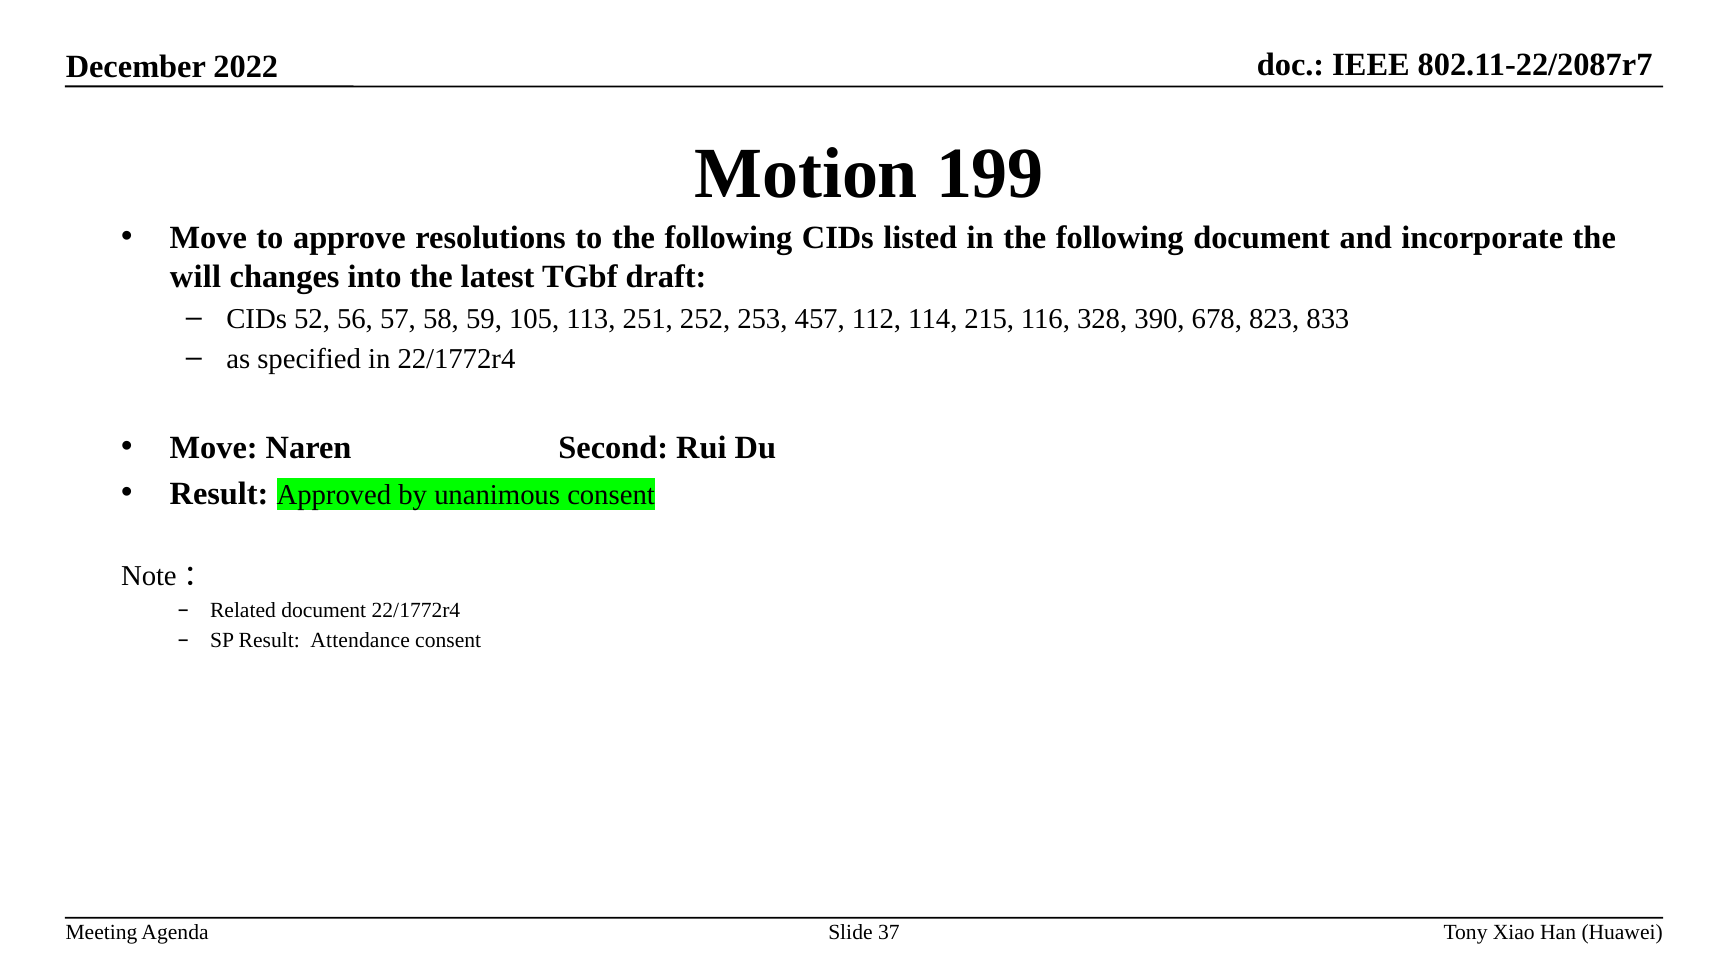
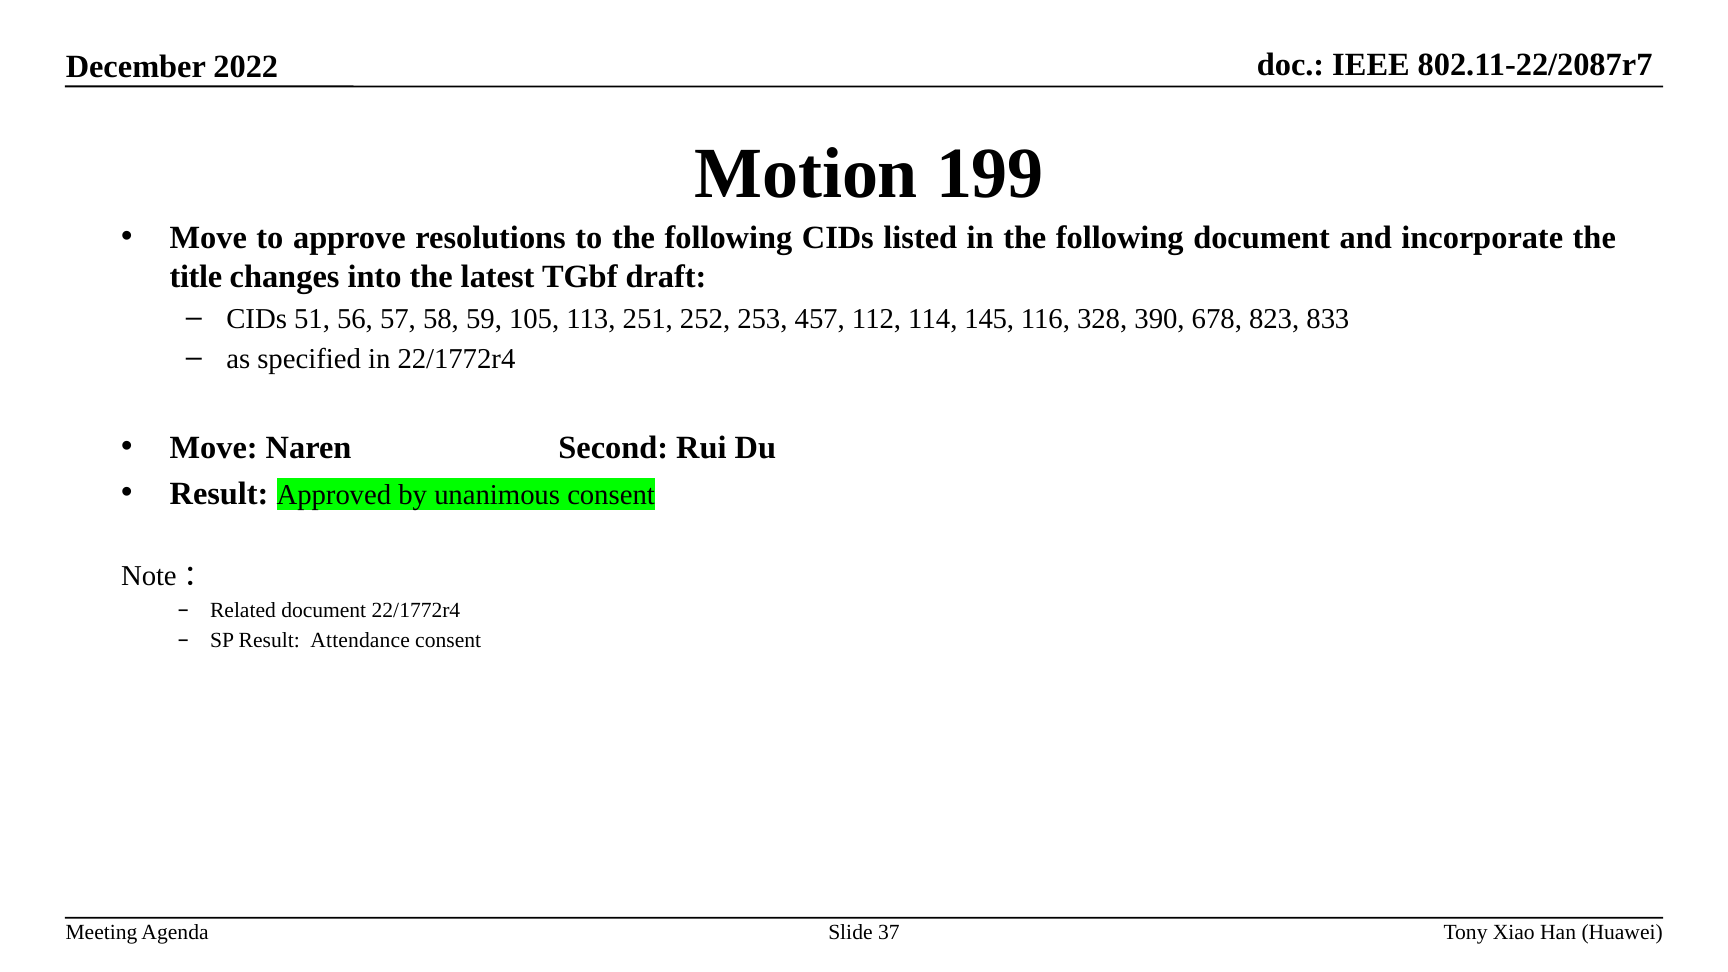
will: will -> title
52: 52 -> 51
215: 215 -> 145
